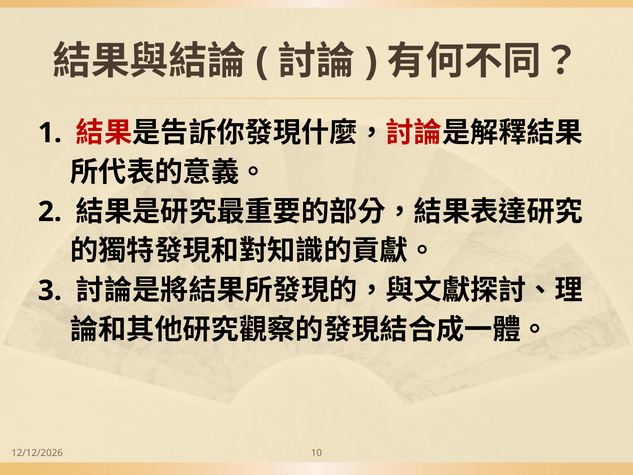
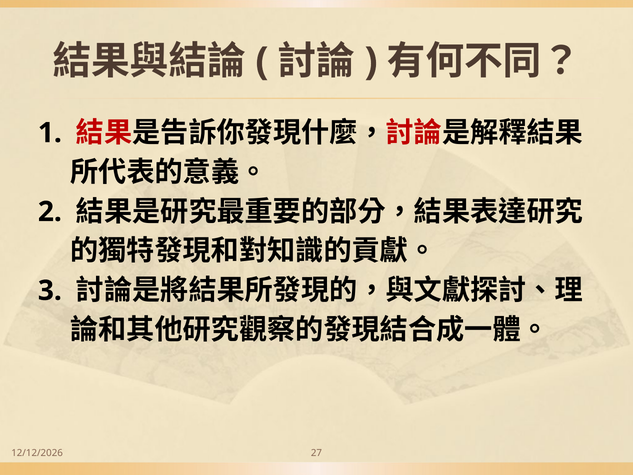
10: 10 -> 27
